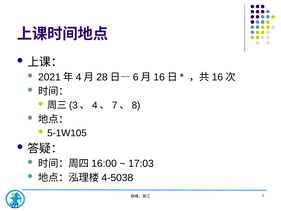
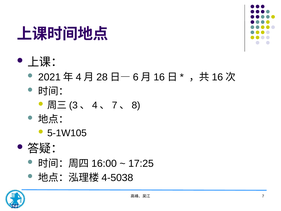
17:03: 17:03 -> 17:25
